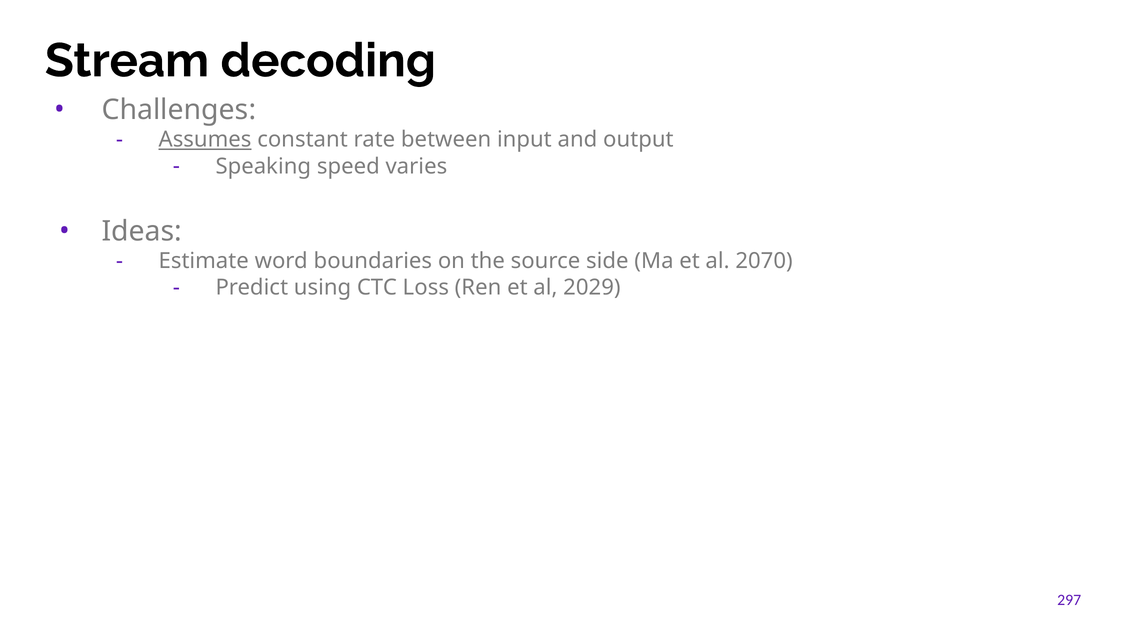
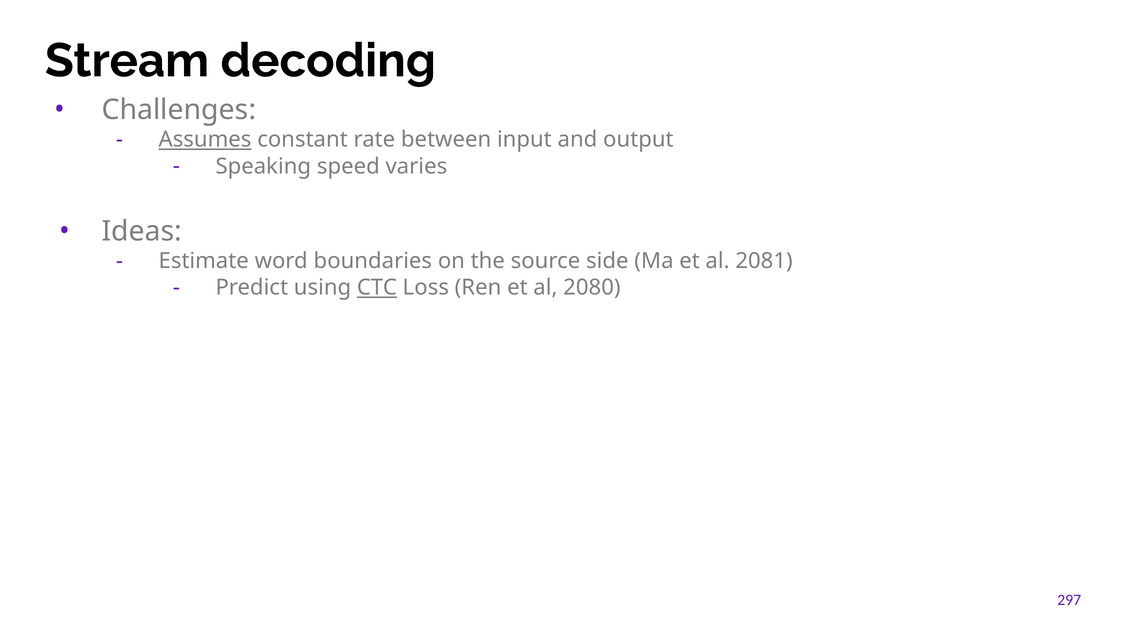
2070: 2070 -> 2081
CTC underline: none -> present
2029: 2029 -> 2080
